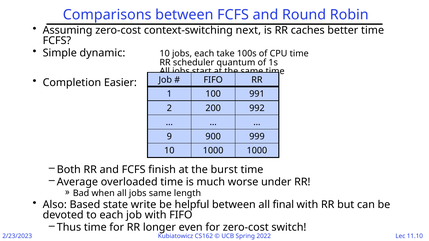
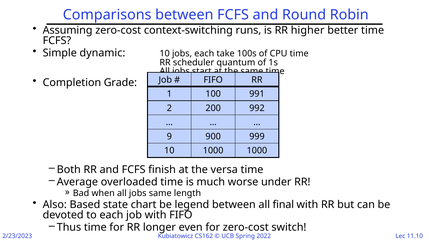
next: next -> runs
caches: caches -> higher
Easier: Easier -> Grade
burst: burst -> versa
write: write -> chart
helpful: helpful -> legend
